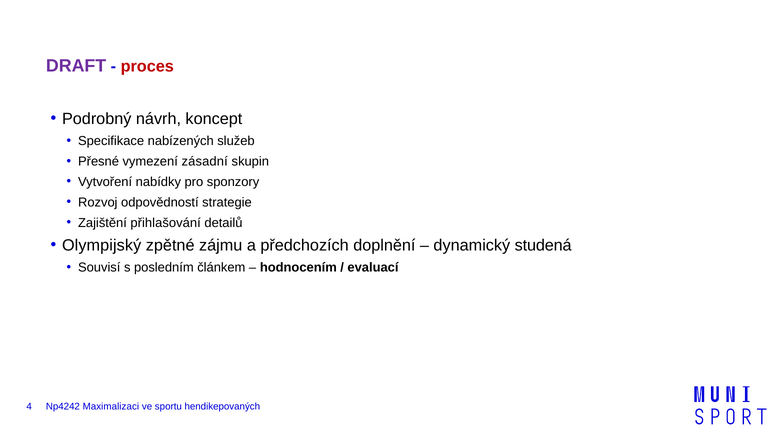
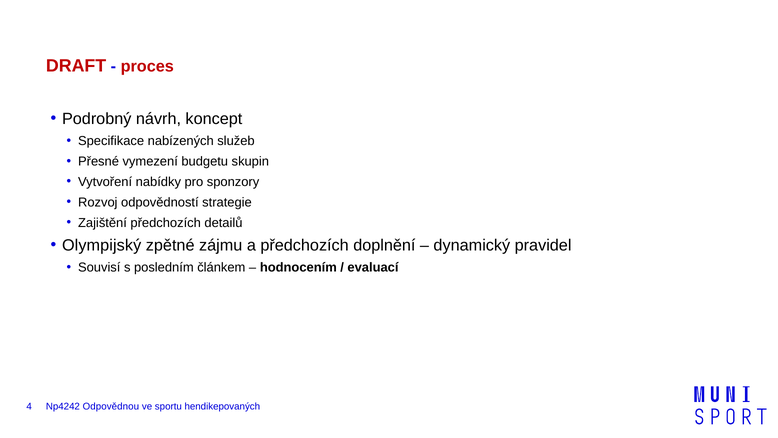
DRAFT colour: purple -> red
zásadní: zásadní -> budgetu
Zajištění přihlašování: přihlašování -> předchozích
studená: studená -> pravidel
Maximalizaci: Maximalizaci -> Odpovědnou
